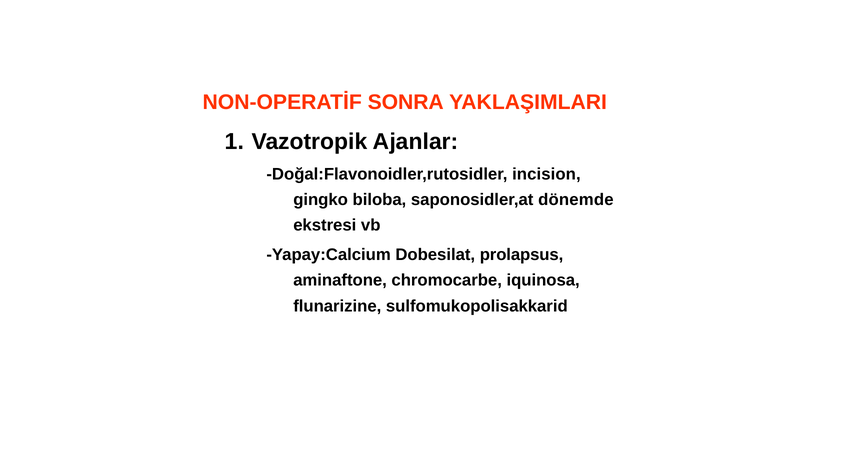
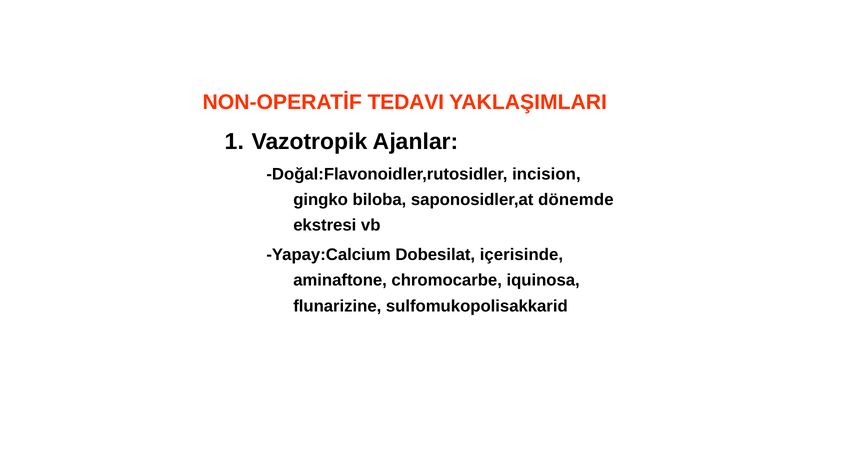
SONRA: SONRA -> TEDAVI
prolapsus: prolapsus -> içerisinde
